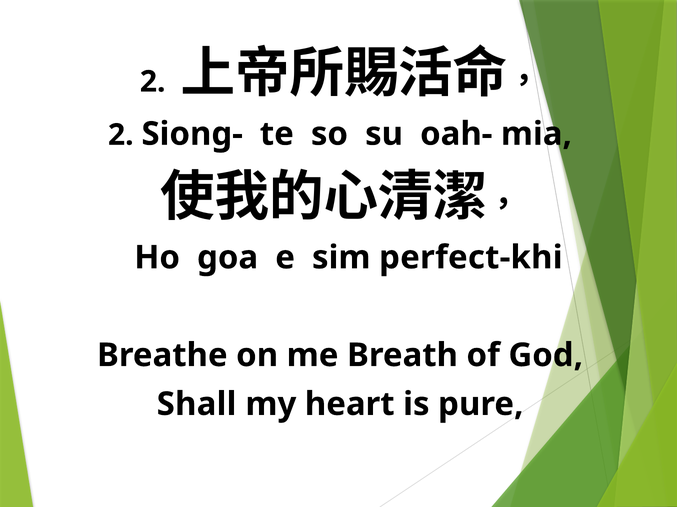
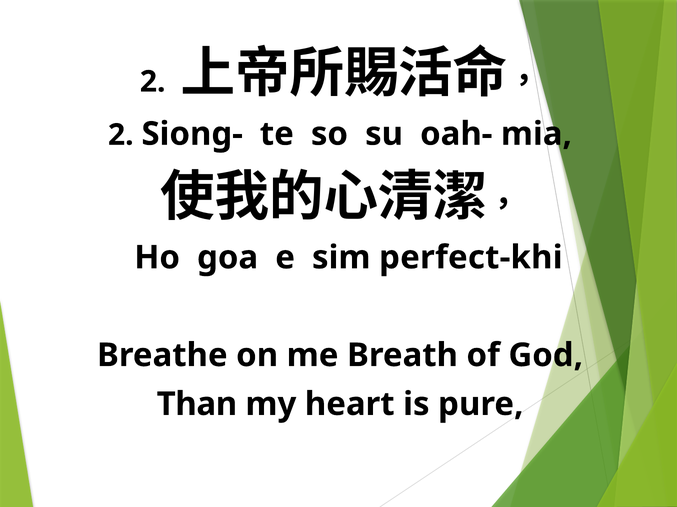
Shall: Shall -> Than
